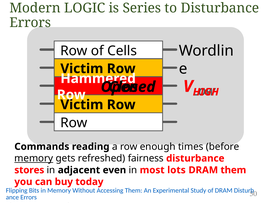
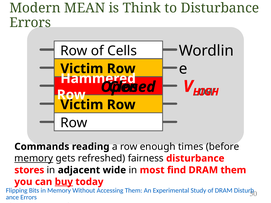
LOGIC: LOGIC -> MEAN
Series: Series -> Think
even: even -> wide
lots: lots -> find
buy underline: none -> present
